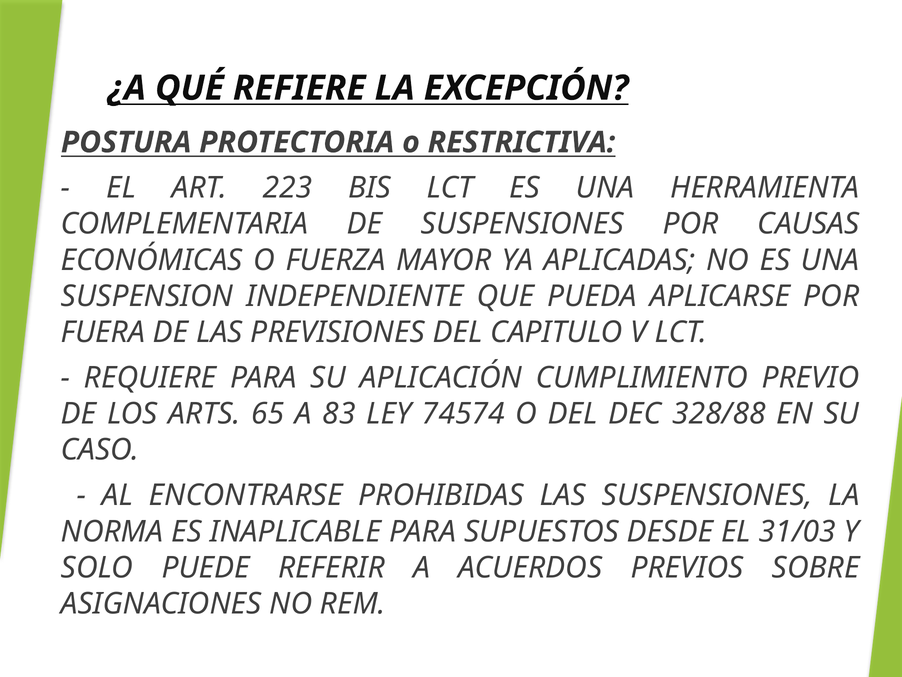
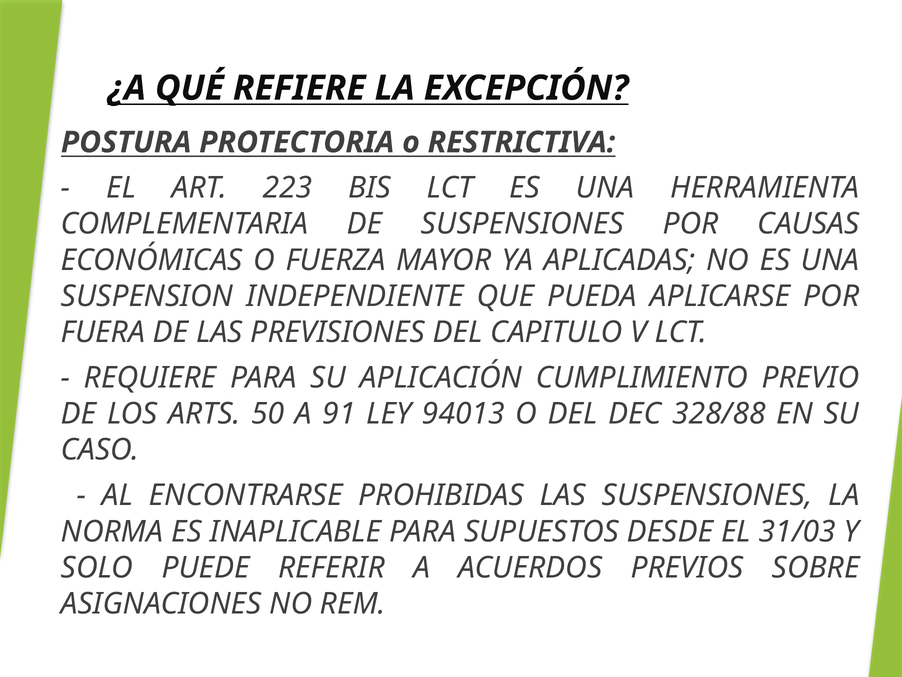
65: 65 -> 50
83: 83 -> 91
74574: 74574 -> 94013
